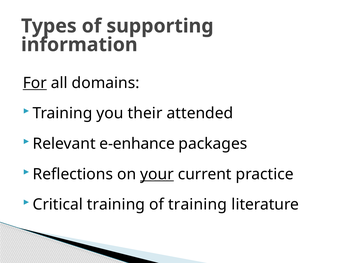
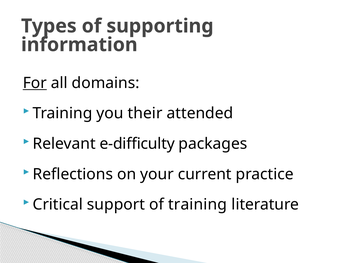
e-enhance: e-enhance -> e-difficulty
your underline: present -> none
Critical training: training -> support
